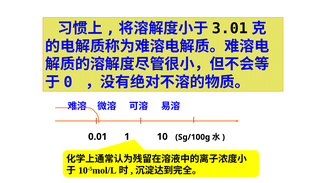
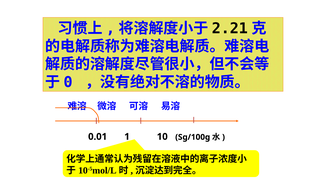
3.01: 3.01 -> 2.21
